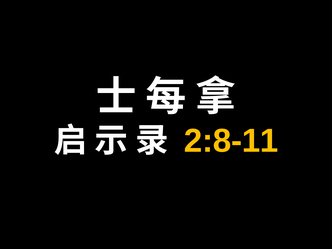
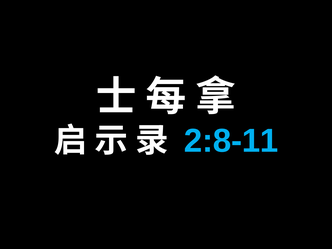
2:8-11 colour: yellow -> light blue
